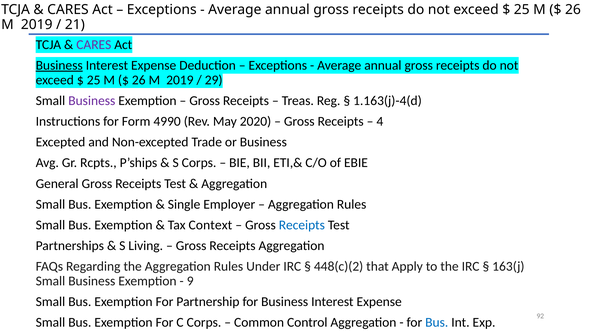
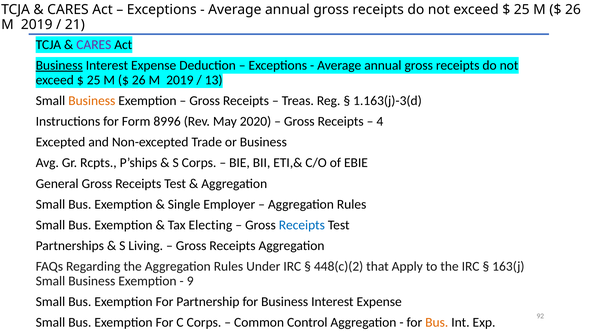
29: 29 -> 13
Business at (92, 101) colour: purple -> orange
1.163(j)-4(d: 1.163(j)-4(d -> 1.163(j)-3(d
4990: 4990 -> 8996
Context: Context -> Electing
Bus at (437, 323) colour: blue -> orange
